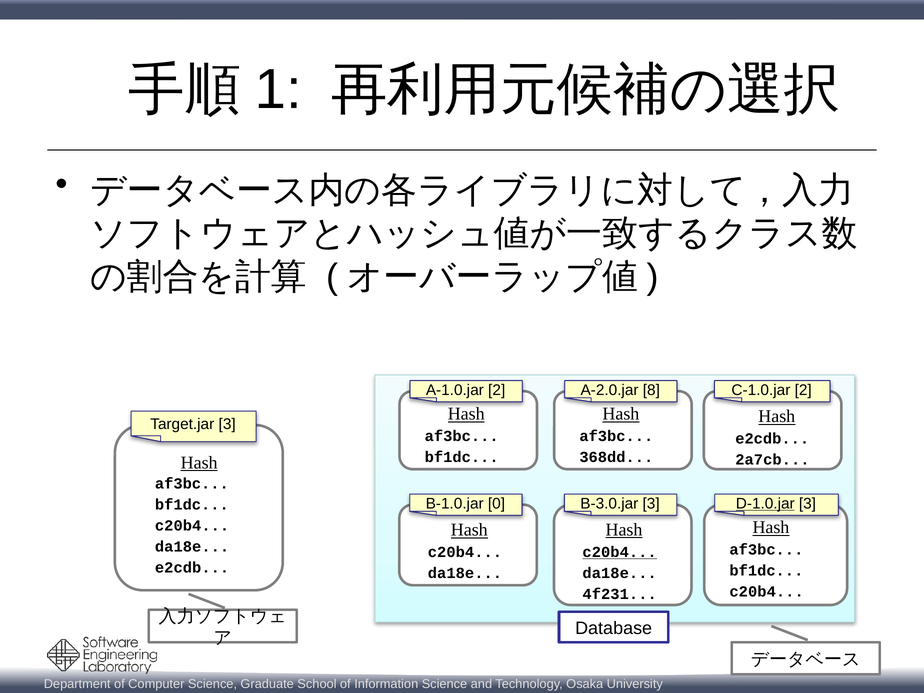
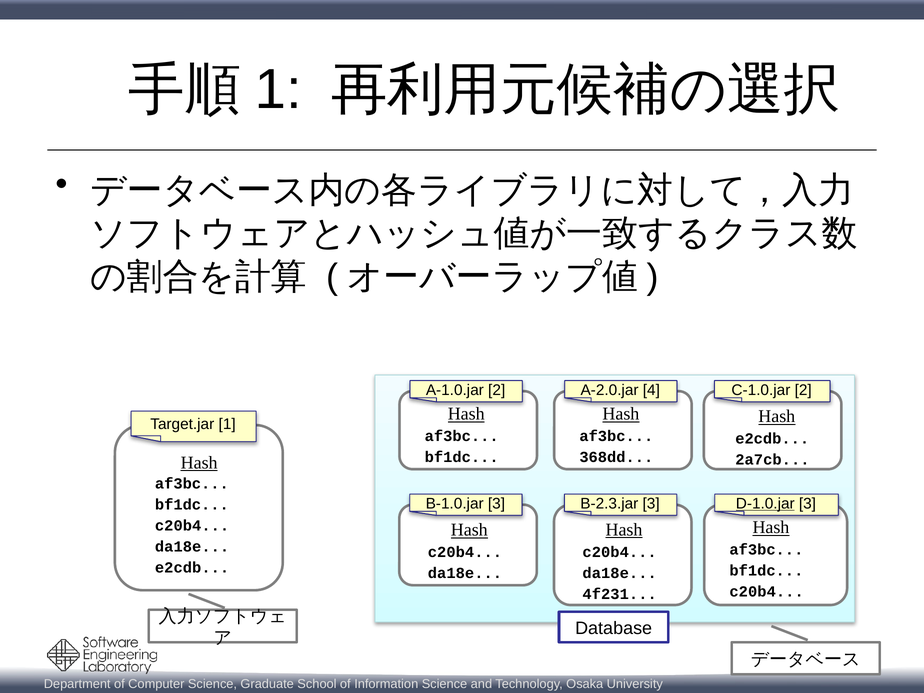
8: 8 -> 4
Target.jar 3: 3 -> 1
B-1.0.jar 0: 0 -> 3
B-3.0.jar: B-3.0.jar -> B-2.3.jar
c20b4 at (620, 552) underline: present -> none
